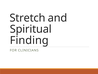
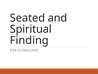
Stretch: Stretch -> Seated
